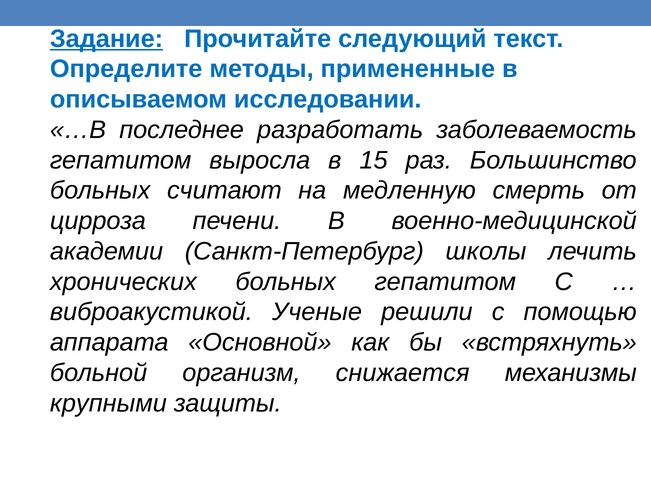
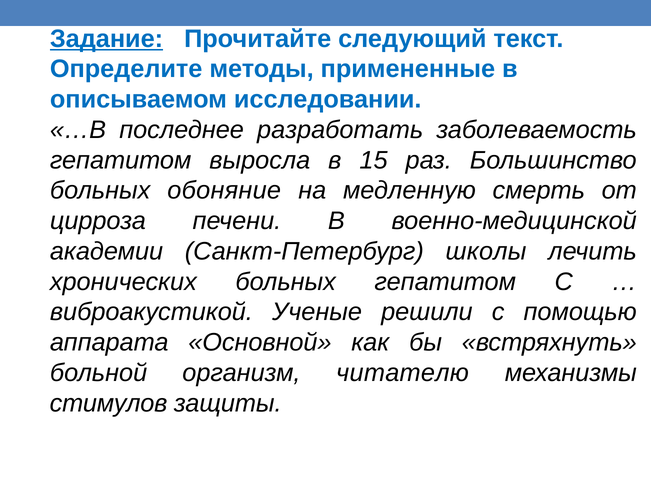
считают: считают -> обоняние
снижается: снижается -> читателю
крупными: крупными -> стимулов
